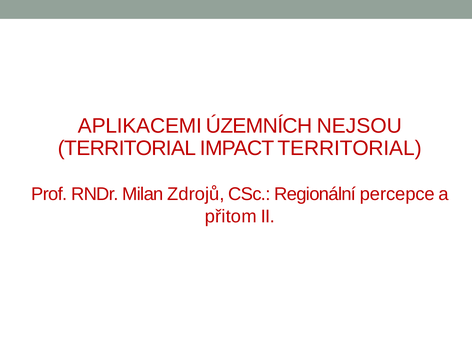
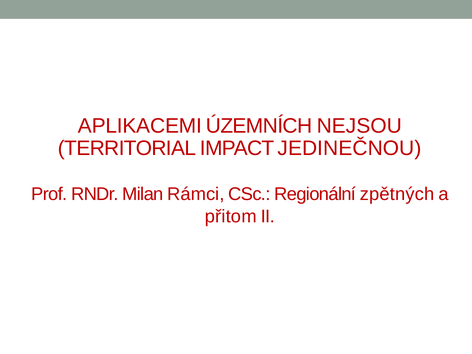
IMPACT TERRITORIAL: TERRITORIAL -> JEDINEČNOU
Zdrojů: Zdrojů -> Rámci
percepce: percepce -> zpětných
